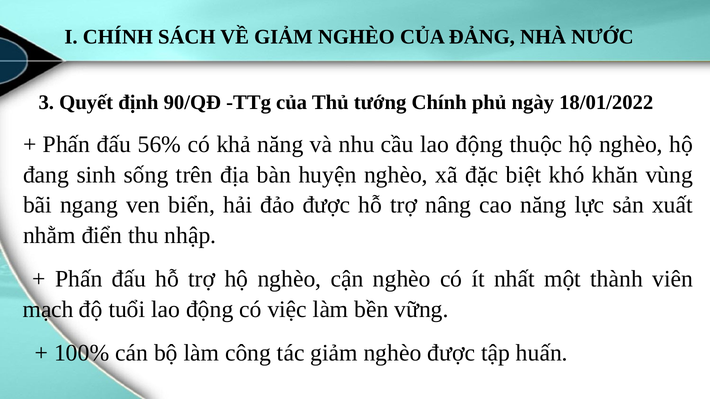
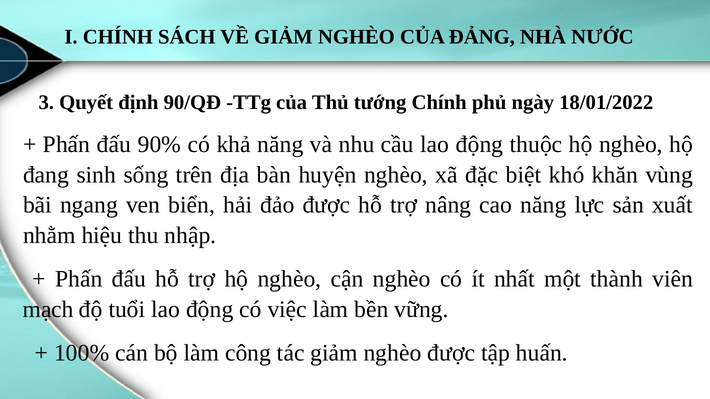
56%: 56% -> 90%
điển: điển -> hiệu
